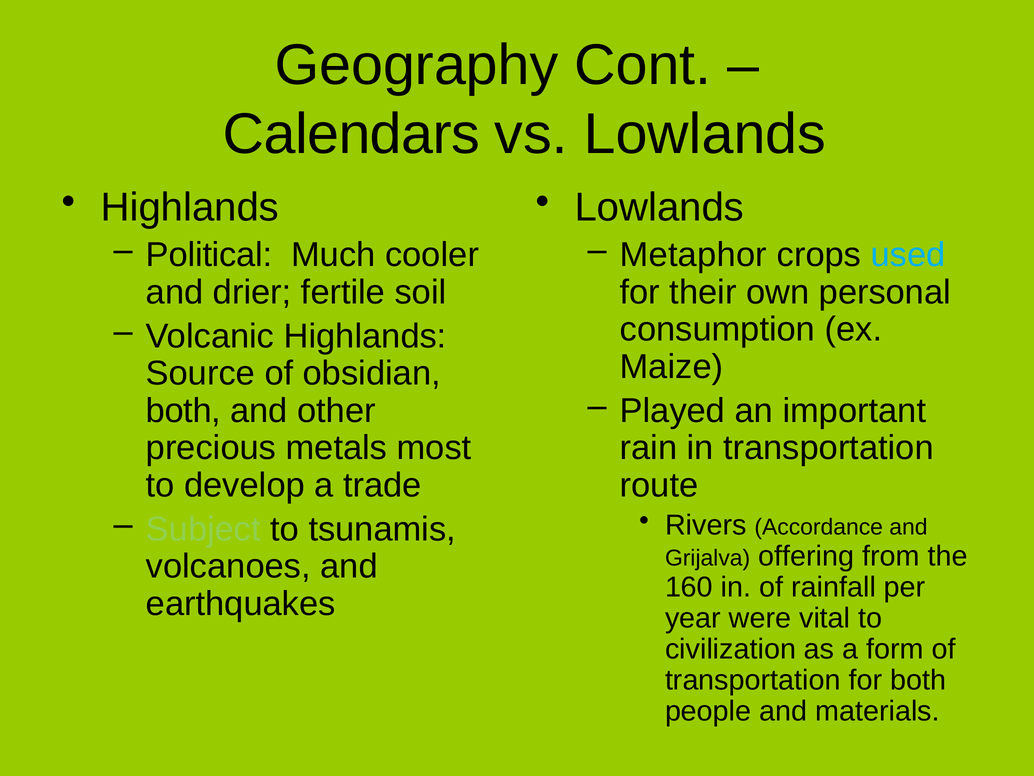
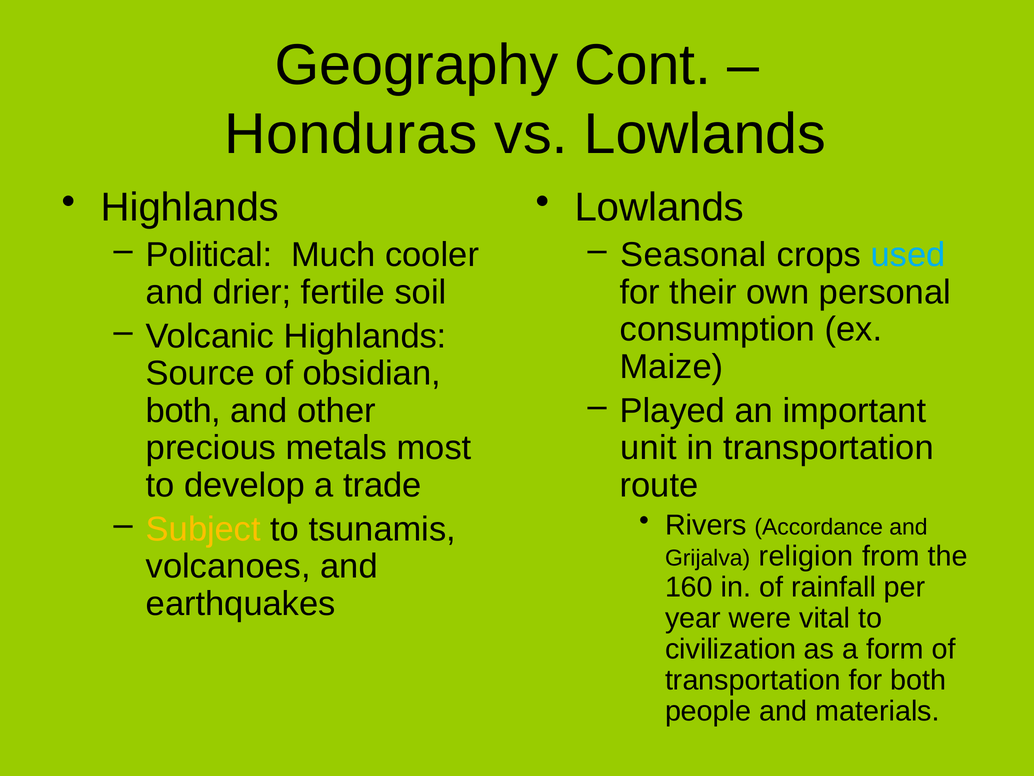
Calendars: Calendars -> Honduras
Metaphor: Metaphor -> Seasonal
rain: rain -> unit
Subject colour: light green -> yellow
offering: offering -> religion
